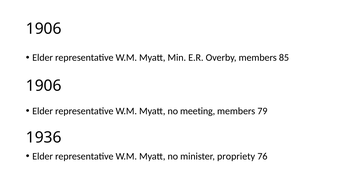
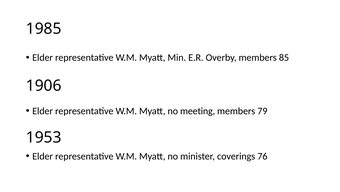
1906 at (44, 29): 1906 -> 1985
1936: 1936 -> 1953
propriety: propriety -> coverings
